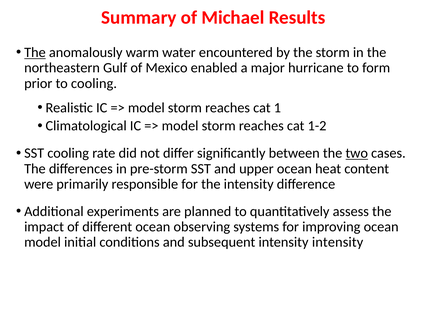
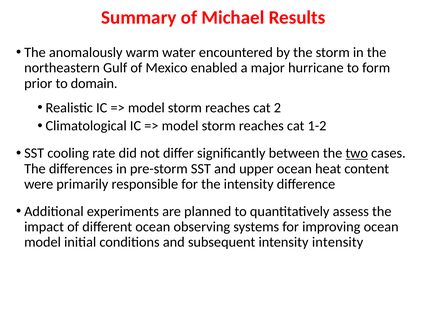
The at (35, 53) underline: present -> none
to cooling: cooling -> domain
1: 1 -> 2
